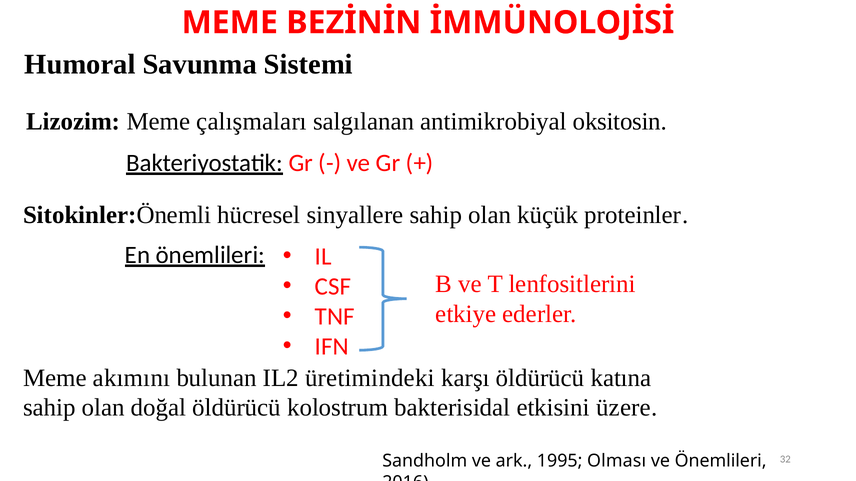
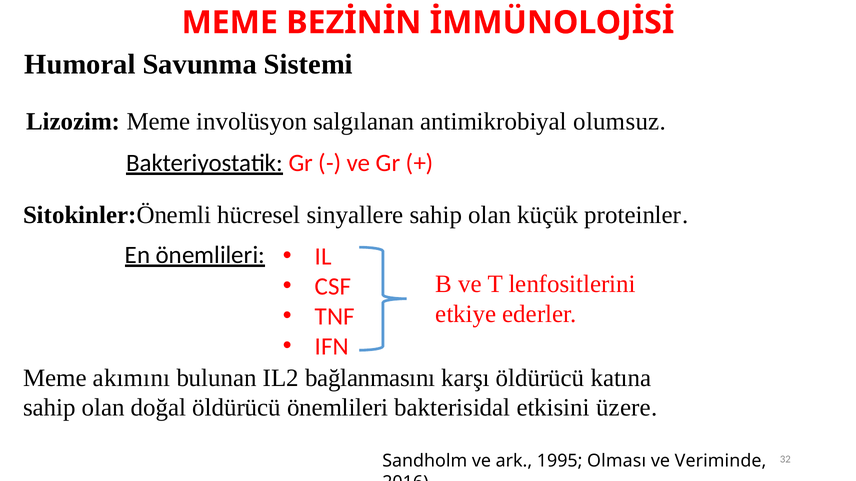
çalışmaları: çalışmaları -> involüsyon
oksitosin: oksitosin -> olumsuz
üretimindeki: üretimindeki -> bağlanmasını
öldürücü kolostrum: kolostrum -> önemlileri
ve Önemlileri: Önemlileri -> Veriminde
